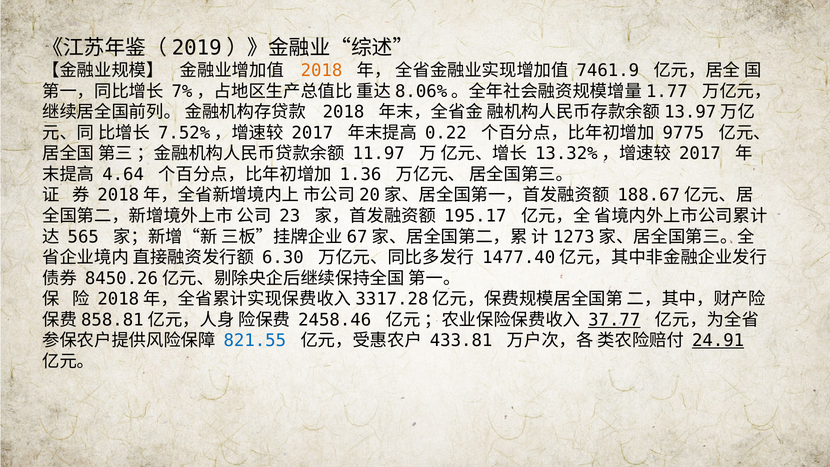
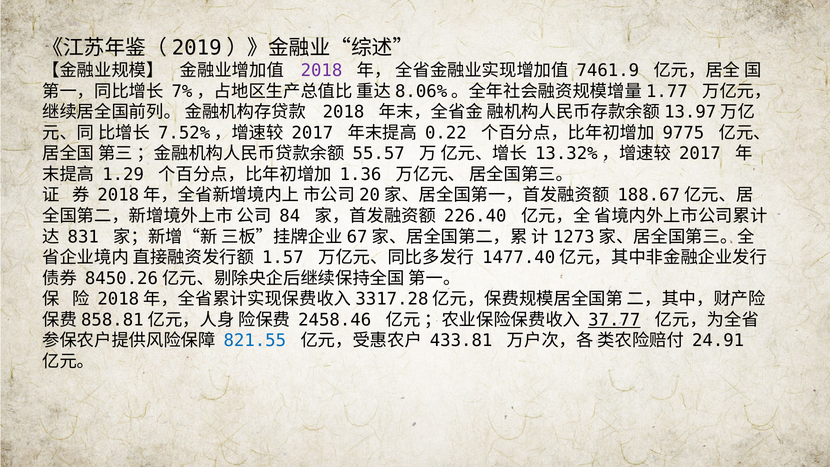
2018 at (321, 71) colour: orange -> purple
11.97: 11.97 -> 55.57
4.64: 4.64 -> 1.29
23: 23 -> 84
195.17: 195.17 -> 226.40
565: 565 -> 831
6.30: 6.30 -> 1.57
24.91 underline: present -> none
